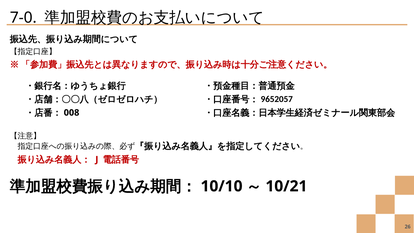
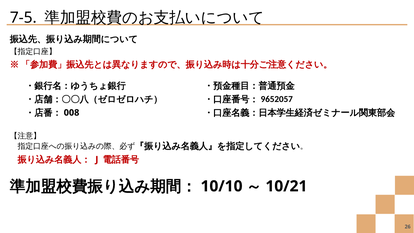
7-0: 7-0 -> 7-5
